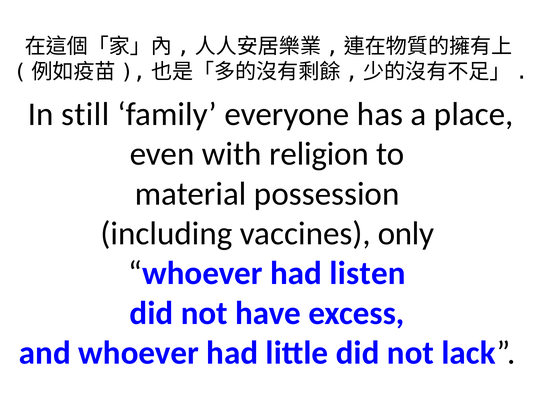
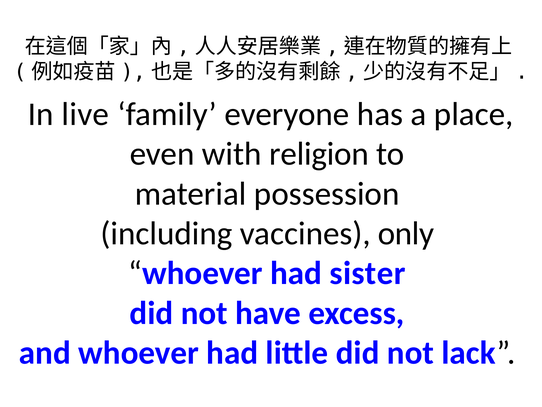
still: still -> live
listen: listen -> sister
